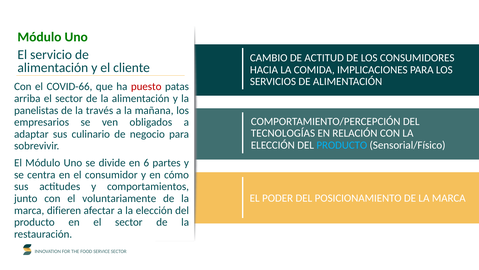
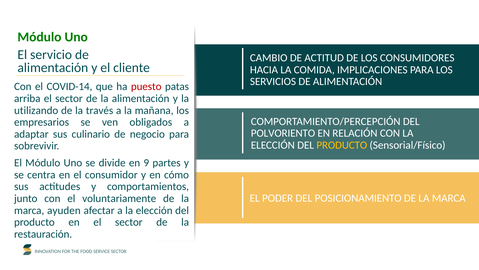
COVID-66: COVID-66 -> COVID-14
panelistas: panelistas -> utilizando
TECNOLOGÍAS: TECNOLOGÍAS -> POLVORIENTO
PRODUCTO at (342, 145) colour: light blue -> yellow
6: 6 -> 9
difieren: difieren -> ayuden
